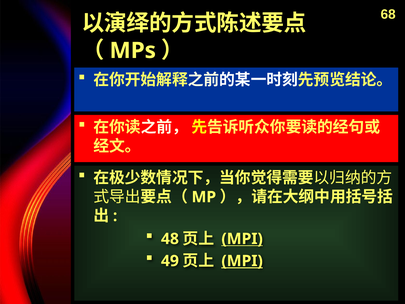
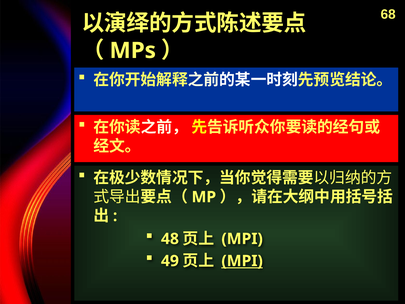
MPI at (242, 239) underline: present -> none
